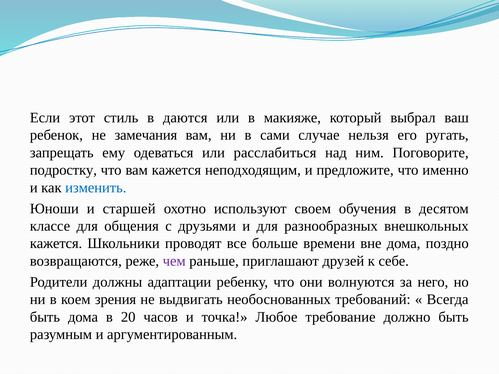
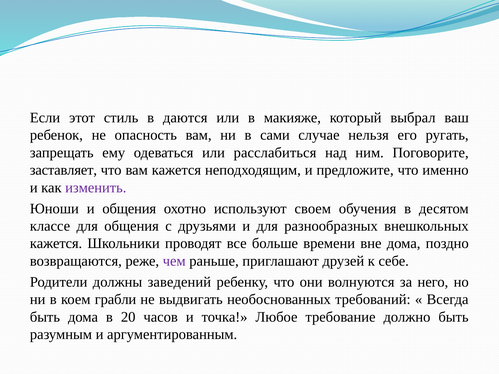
замечания: замечания -> опасность
подростку: подростку -> заставляет
изменить colour: blue -> purple
и старшей: старшей -> общения
адаптации: адаптации -> заведений
зрения: зрения -> грабли
